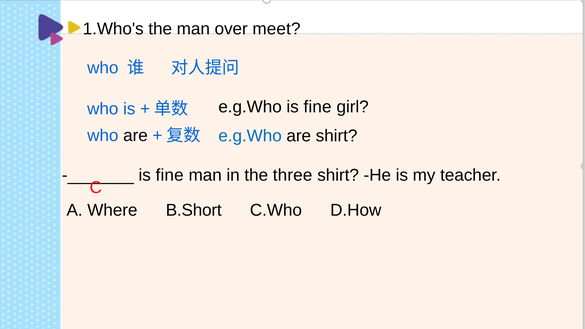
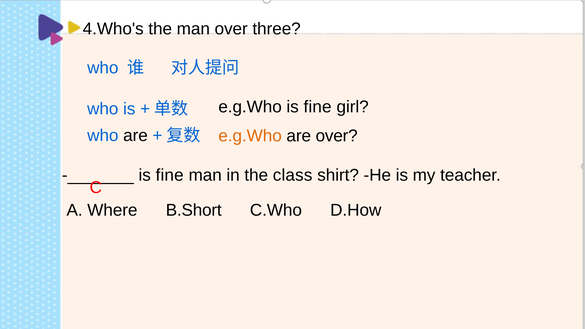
1.Who's: 1.Who's -> 4.Who's
meet: meet -> three
e.g.Who at (250, 136) colour: blue -> orange
are shirt: shirt -> over
three: three -> class
